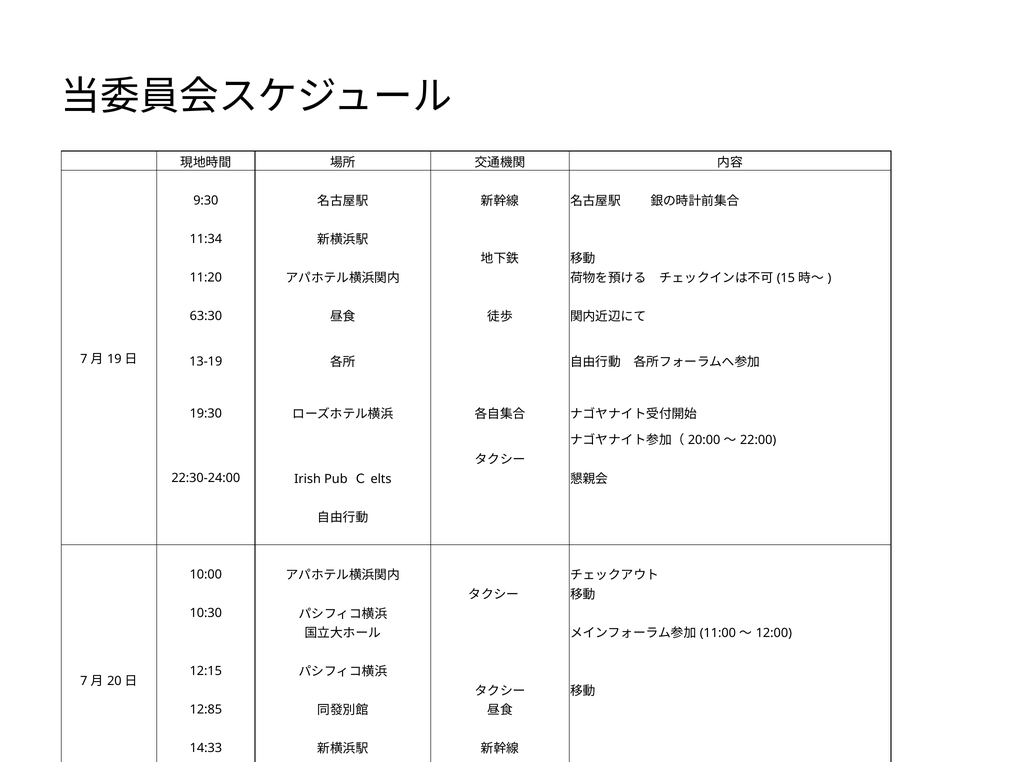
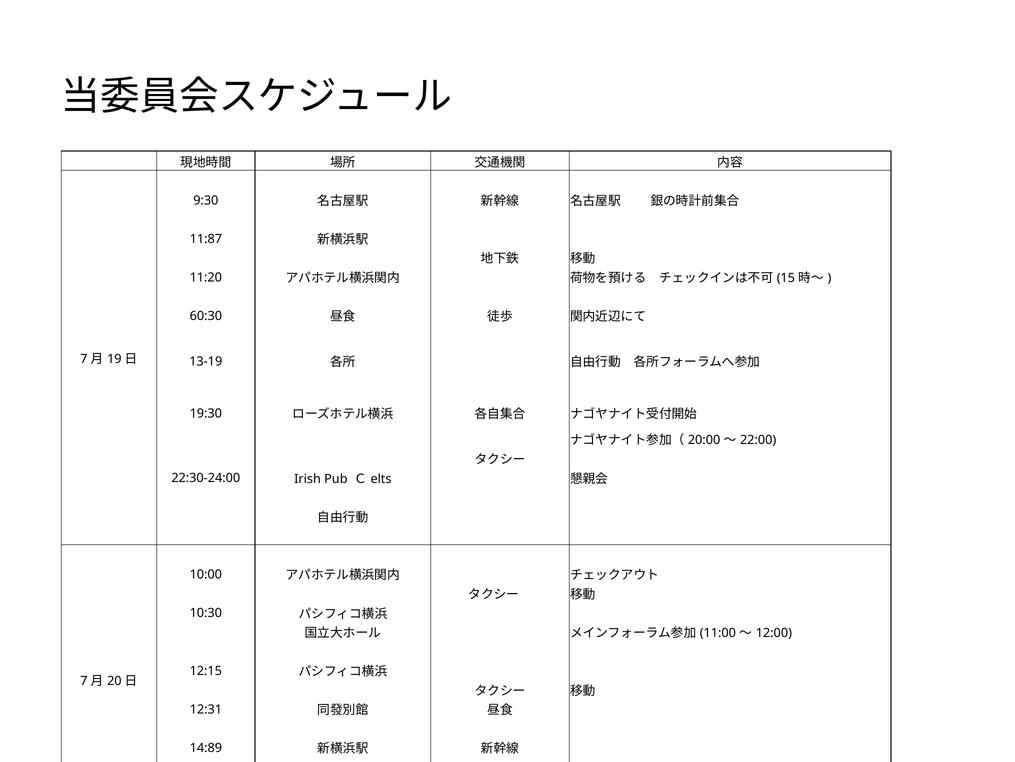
11:34: 11:34 -> 11:87
63:30: 63:30 -> 60:30
12:85: 12:85 -> 12:31
14:33: 14:33 -> 14:89
